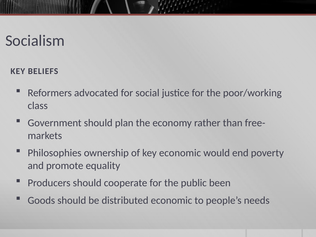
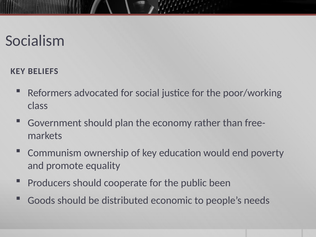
Philosophies: Philosophies -> Communism
key economic: economic -> education
